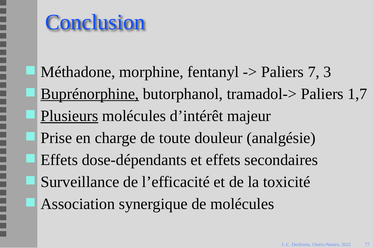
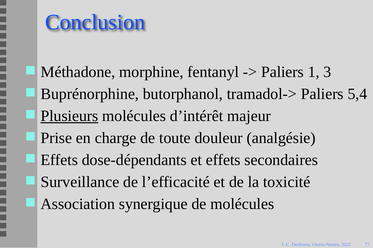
7: 7 -> 1
Buprénorphine underline: present -> none
1,7: 1,7 -> 5,4
